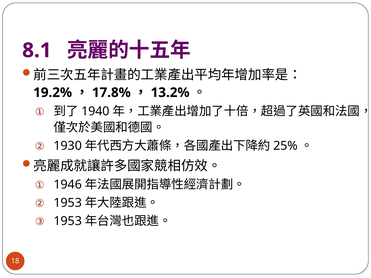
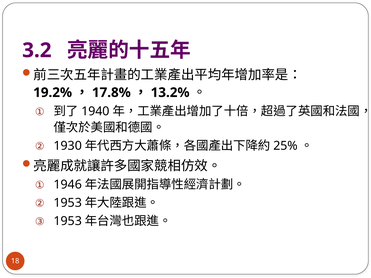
8.1: 8.1 -> 3.2
